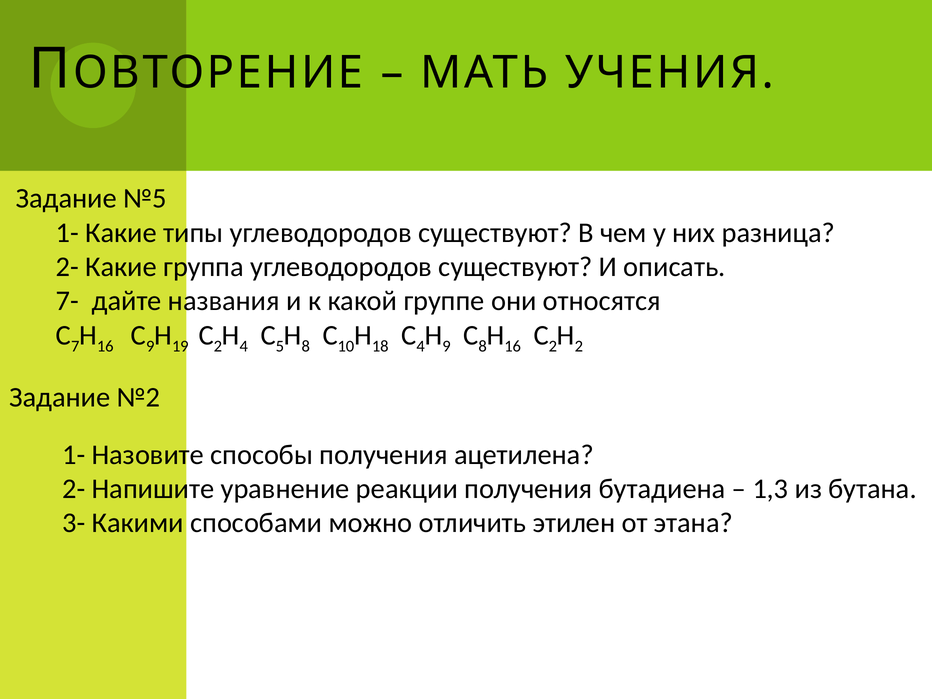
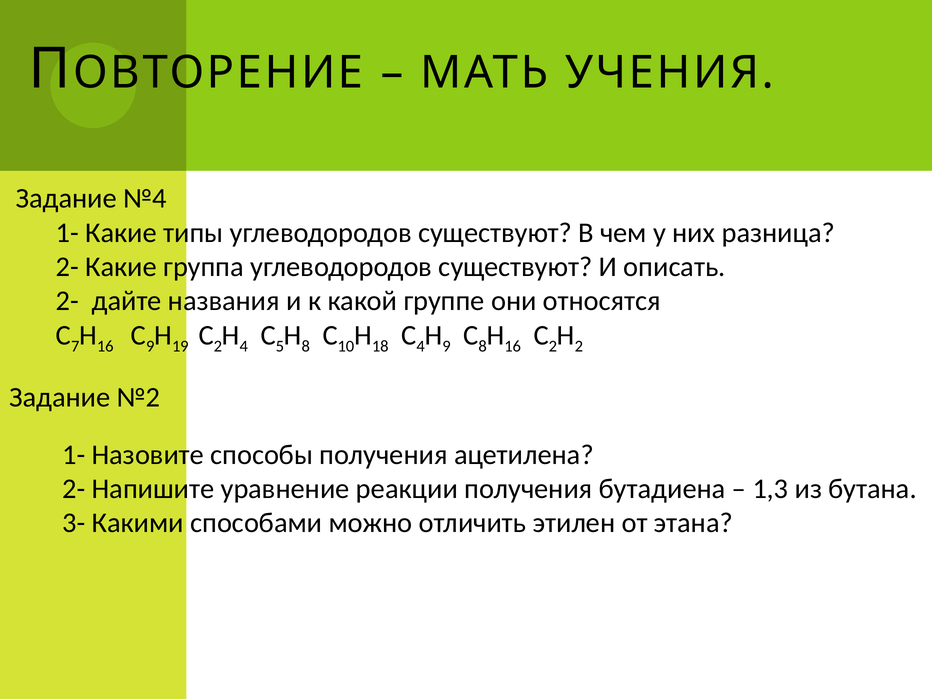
№5: №5 -> №4
7- at (67, 301): 7- -> 2-
